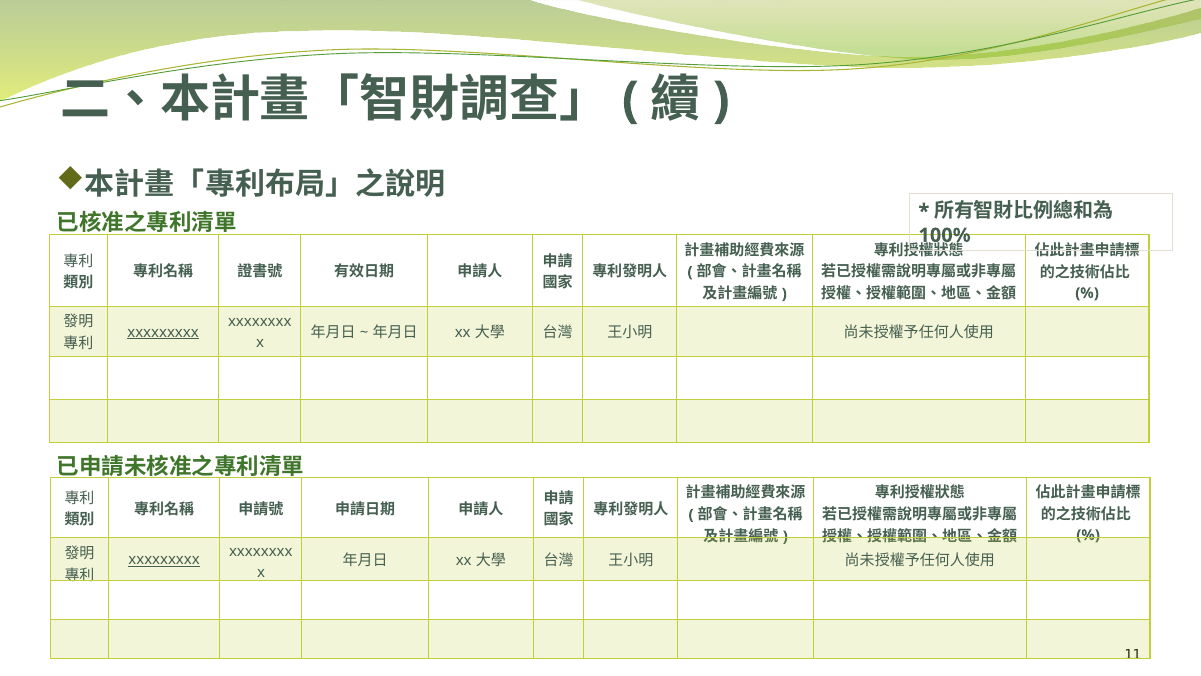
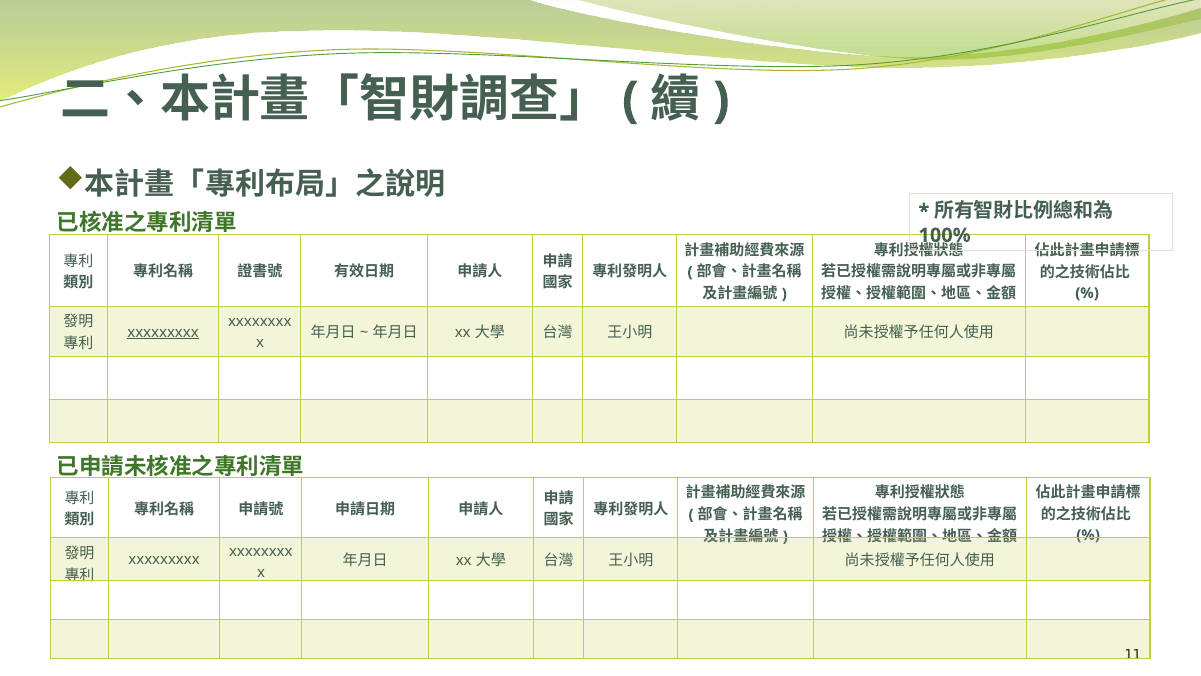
xxxxxxxxx at (164, 559) underline: present -> none
